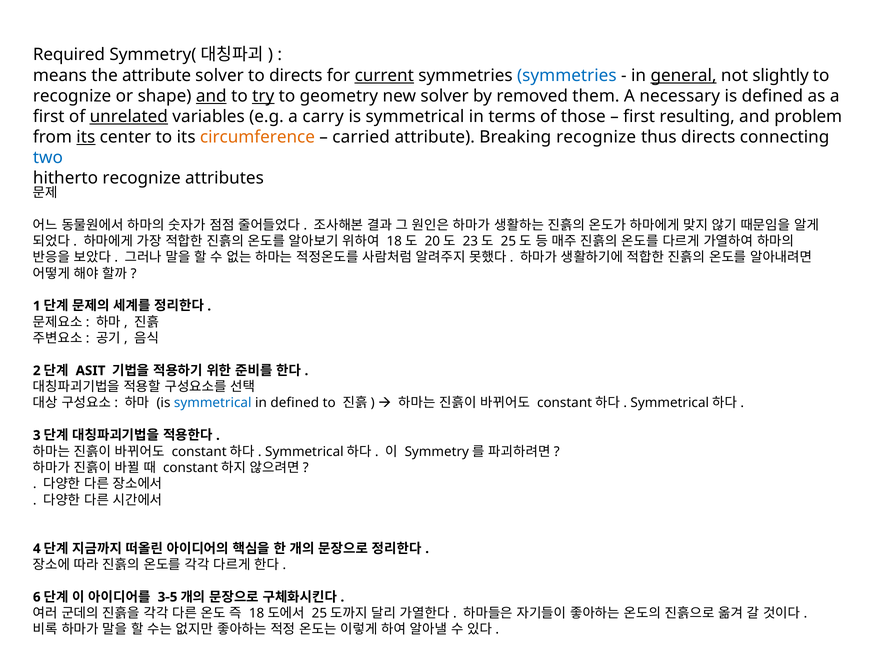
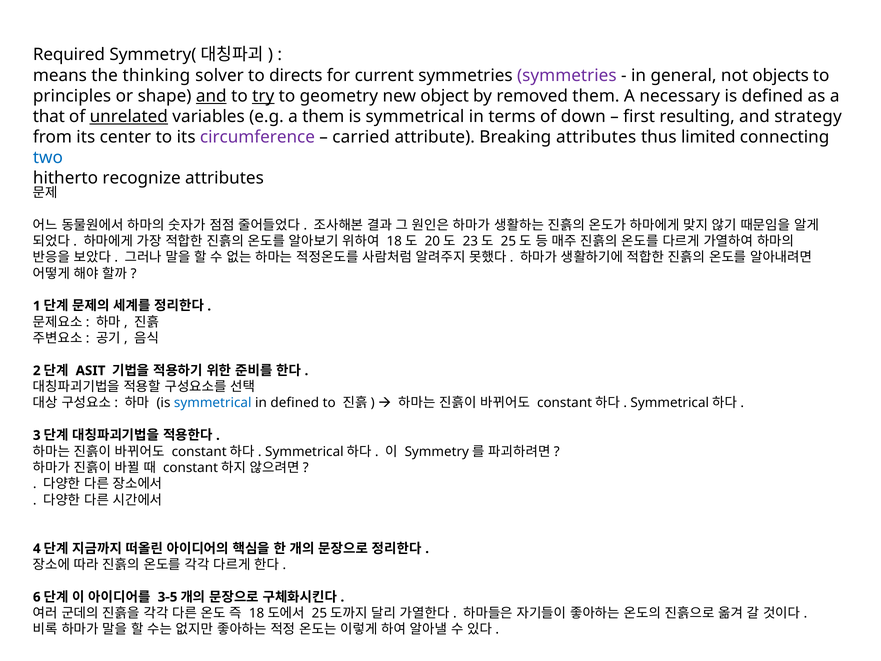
the attribute: attribute -> thinking
current underline: present -> none
symmetries at (567, 75) colour: blue -> purple
general underline: present -> none
slightly: slightly -> objects
recognize at (72, 96): recognize -> principles
new solver: solver -> object
first at (49, 117): first -> that
a carry: carry -> them
those: those -> down
problem: problem -> strategy
its at (86, 137) underline: present -> none
circumference colour: orange -> purple
Breaking recognize: recognize -> attributes
thus directs: directs -> limited
